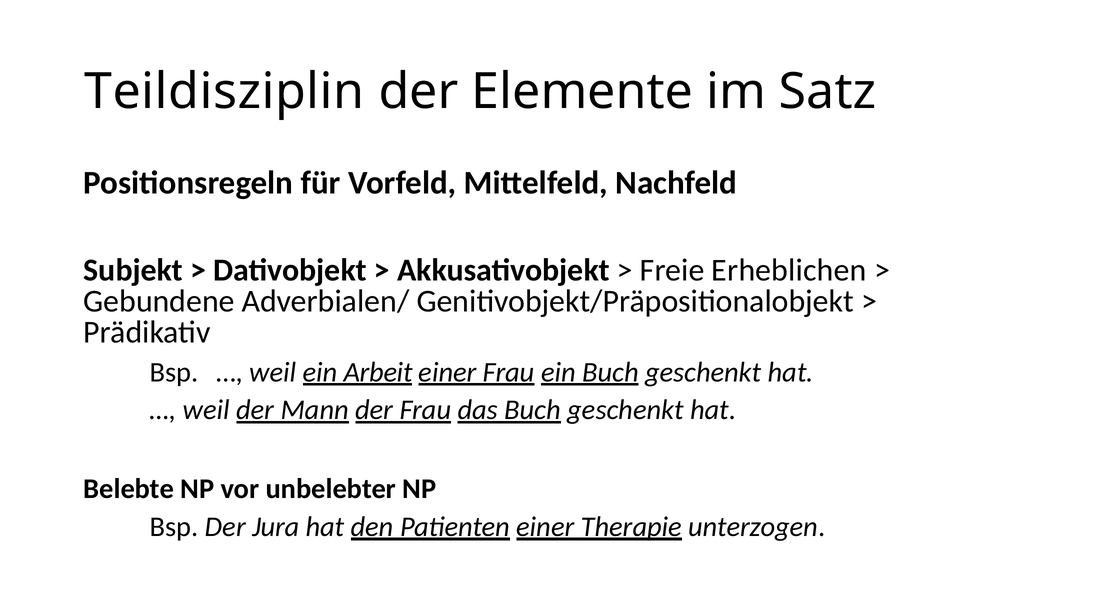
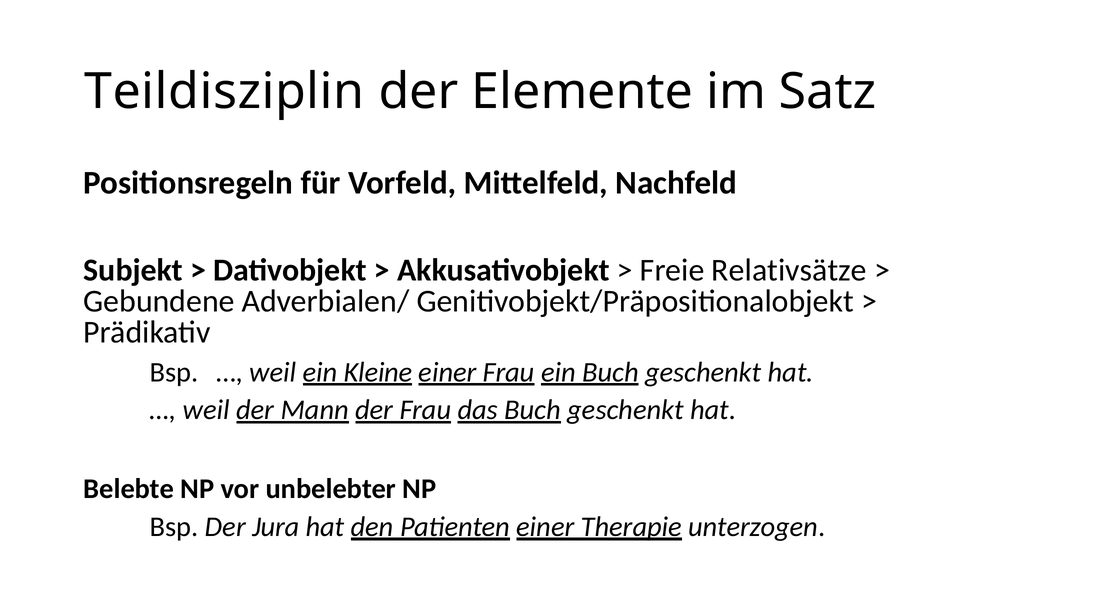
Erheblichen: Erheblichen -> Relativsätze
Arbeit: Arbeit -> Kleine
